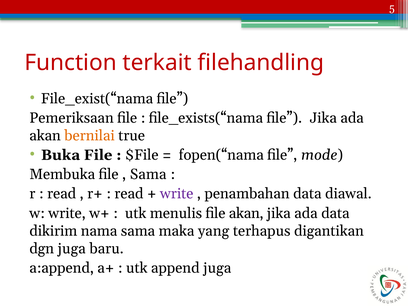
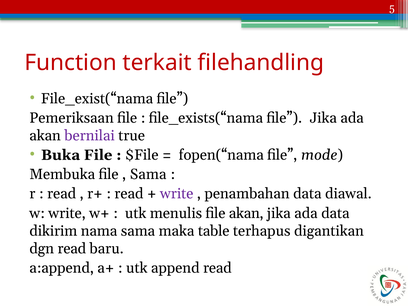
bernilai colour: orange -> purple
yang: yang -> table
dgn juga: juga -> read
append juga: juga -> read
